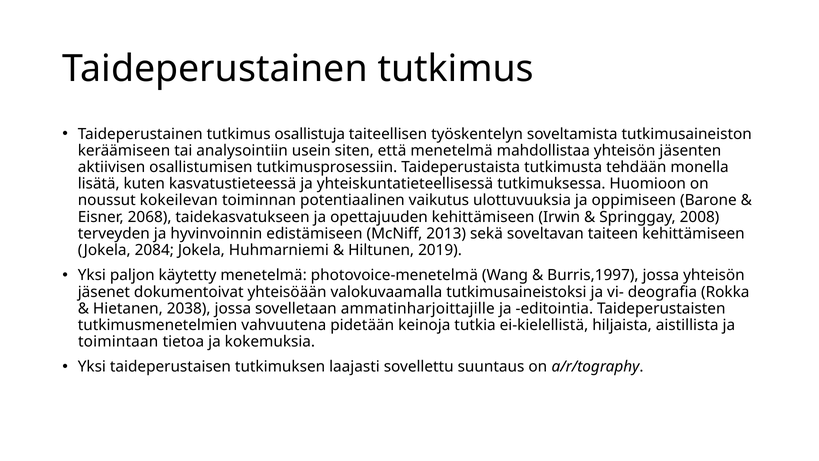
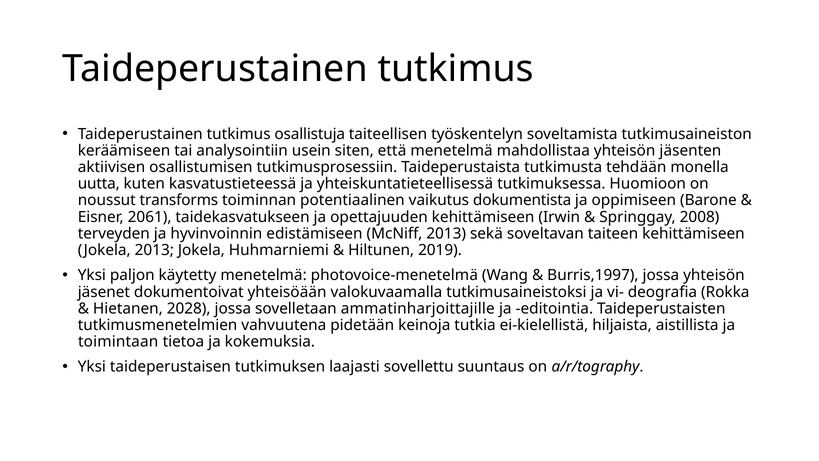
lisätä: lisätä -> uutta
kokeilevan: kokeilevan -> transforms
ulottuvuuksia: ulottuvuuksia -> dokumentista
2068: 2068 -> 2061
Jokela 2084: 2084 -> 2013
2038: 2038 -> 2028
